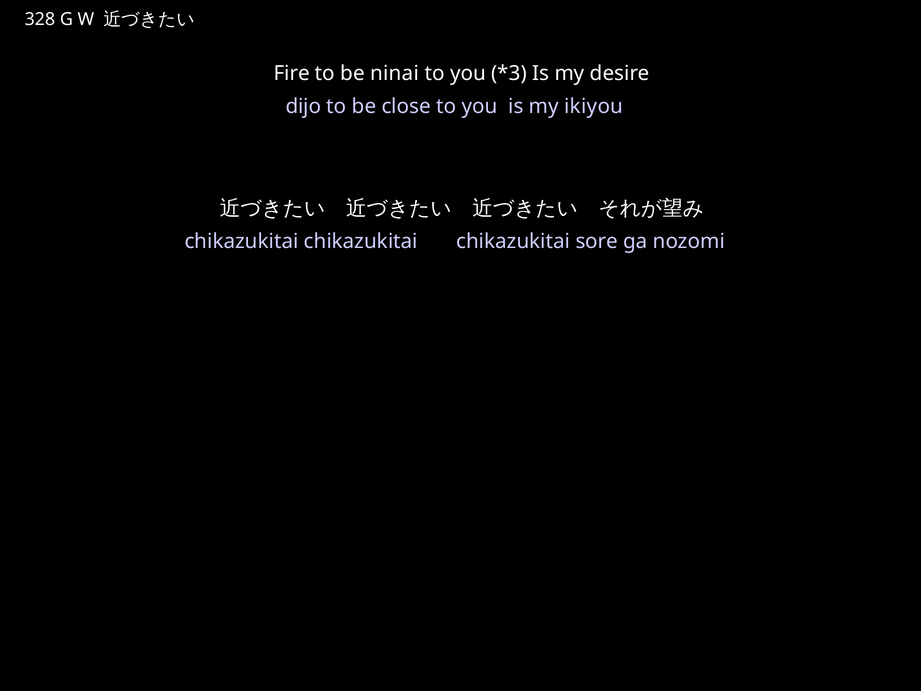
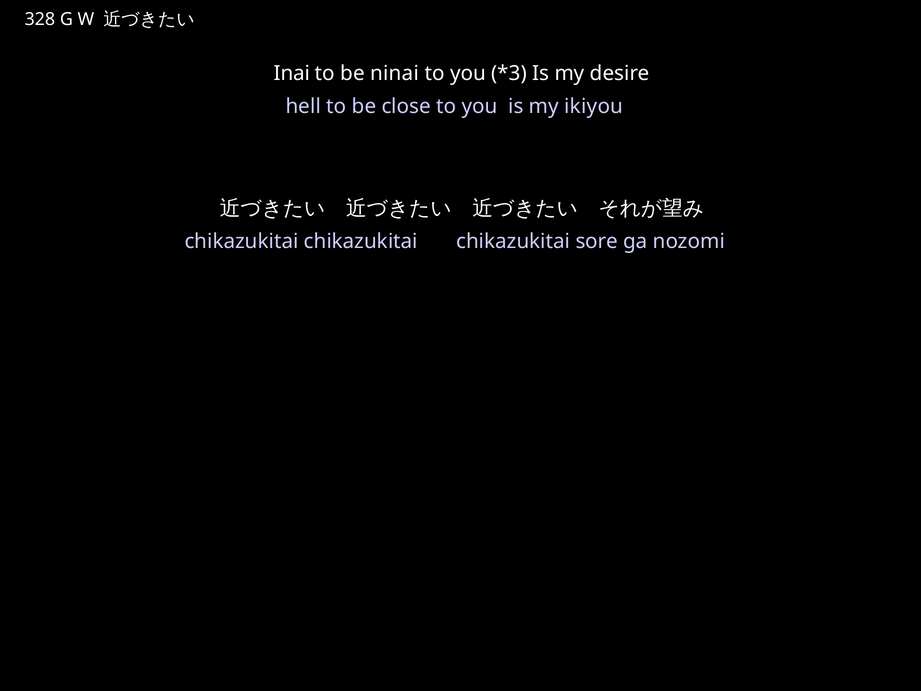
Fire: Fire -> Inai
dijo: dijo -> hell
